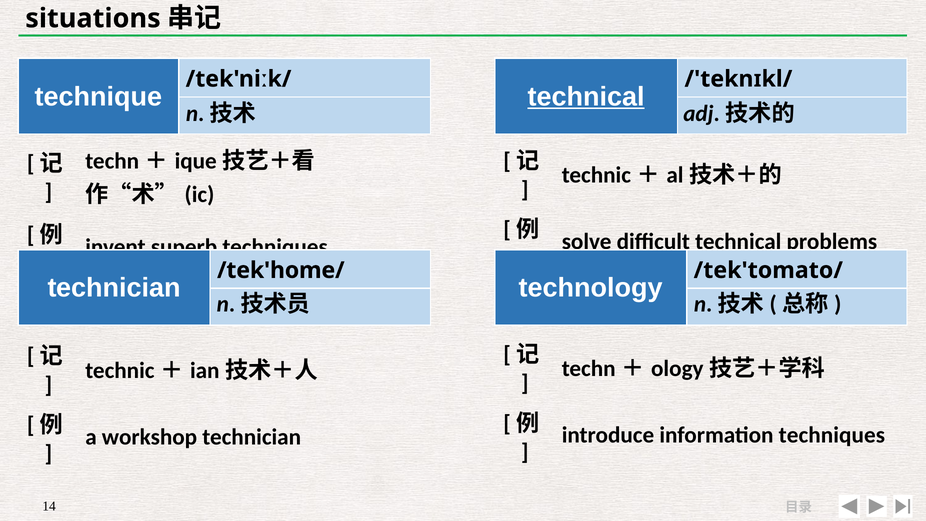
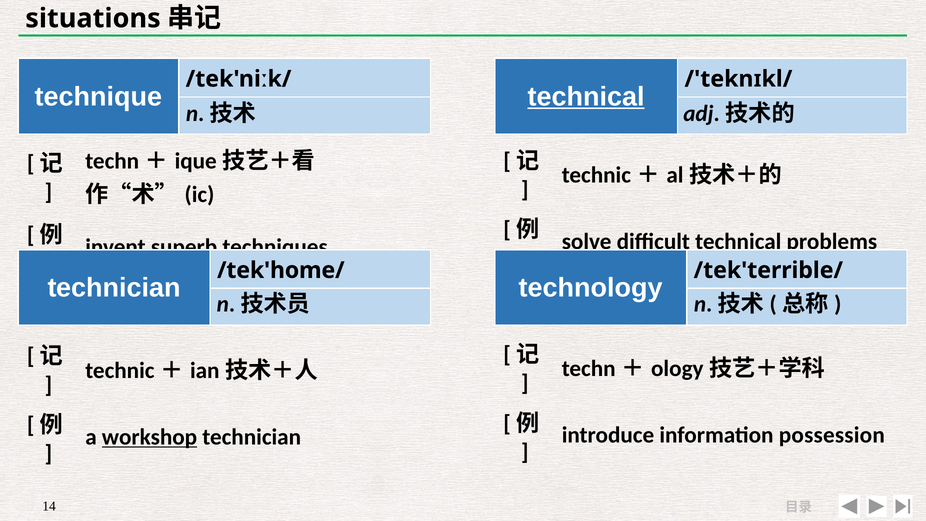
/tek'tomato/: /tek'tomato/ -> /tek'terrible/
information techniques: techniques -> possession
workshop underline: none -> present
